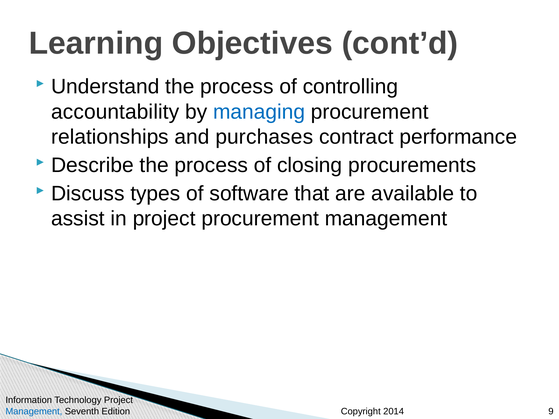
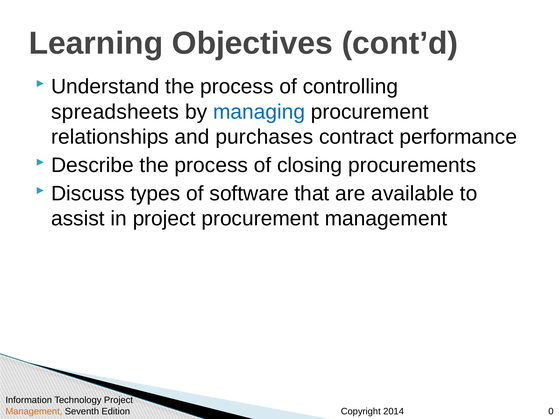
accountability: accountability -> spreadsheets
Management at (34, 412) colour: blue -> orange
9: 9 -> 0
